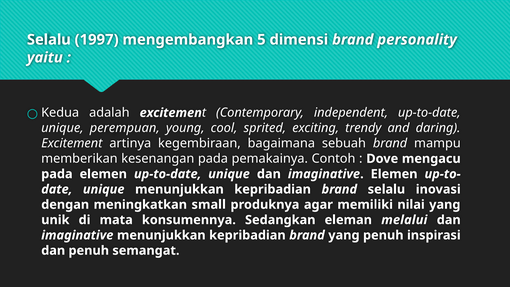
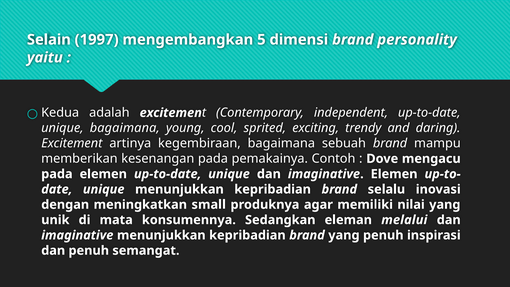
Selalu at (49, 40): Selalu -> Selain
unique perempuan: perempuan -> bagaimana
